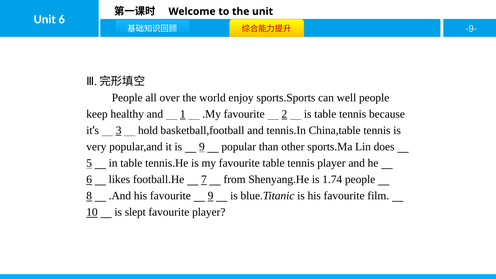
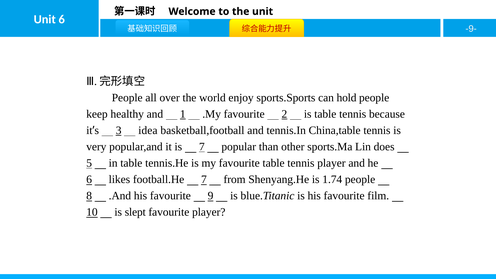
well: well -> hold
hold: hold -> idea
is 9: 9 -> 7
